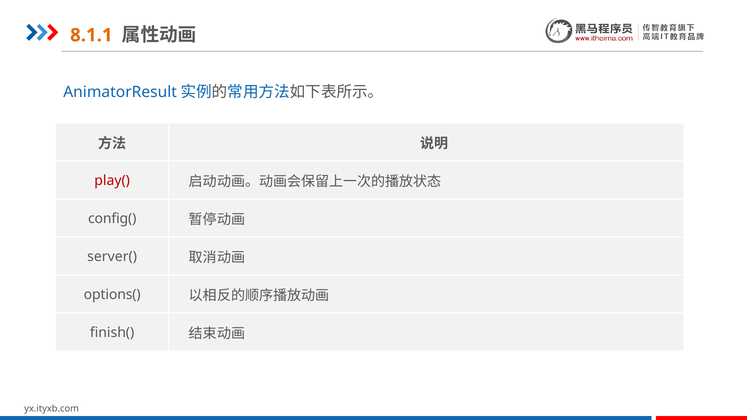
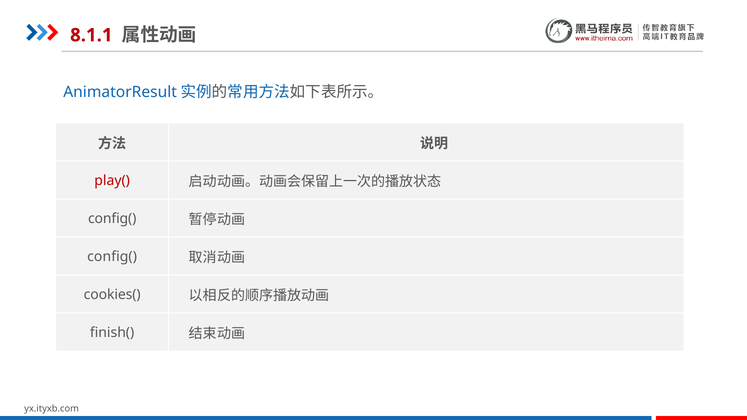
8.1.1 colour: orange -> red
server( at (112, 257): server( -> config(
options(: options( -> cookies(
